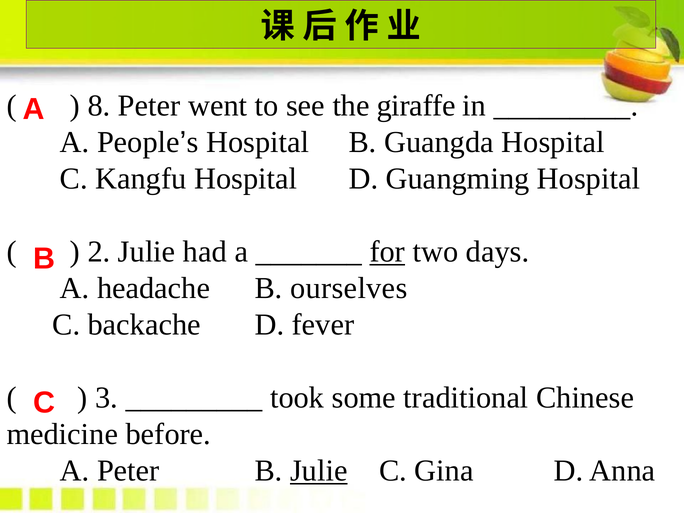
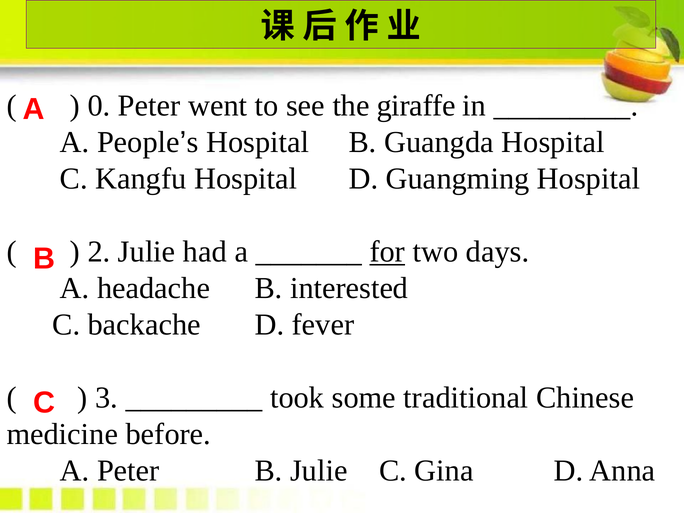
8: 8 -> 0
ourselves: ourselves -> interested
Julie at (319, 471) underline: present -> none
